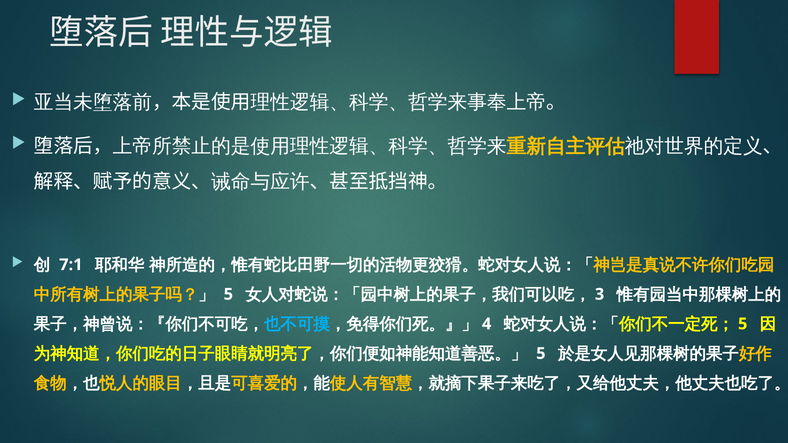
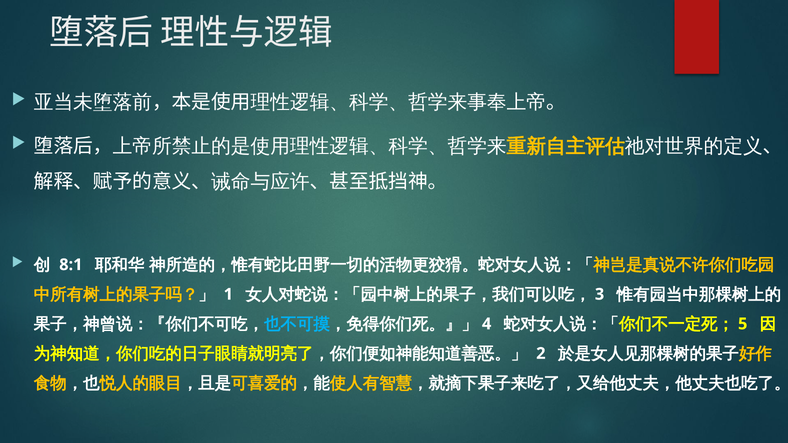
7:1: 7:1 -> 8:1
5 at (228, 294): 5 -> 1
5 at (541, 354): 5 -> 2
